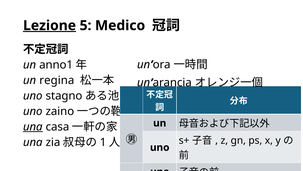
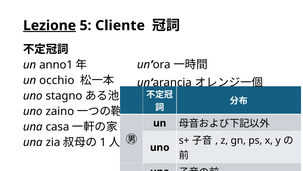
Medico: Medico -> Cliente
regina: regina -> occhio
una at (33, 126) underline: present -> none
